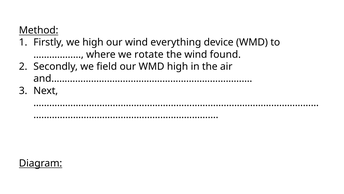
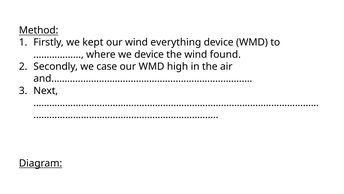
we high: high -> kept
we rotate: rotate -> device
field: field -> case
